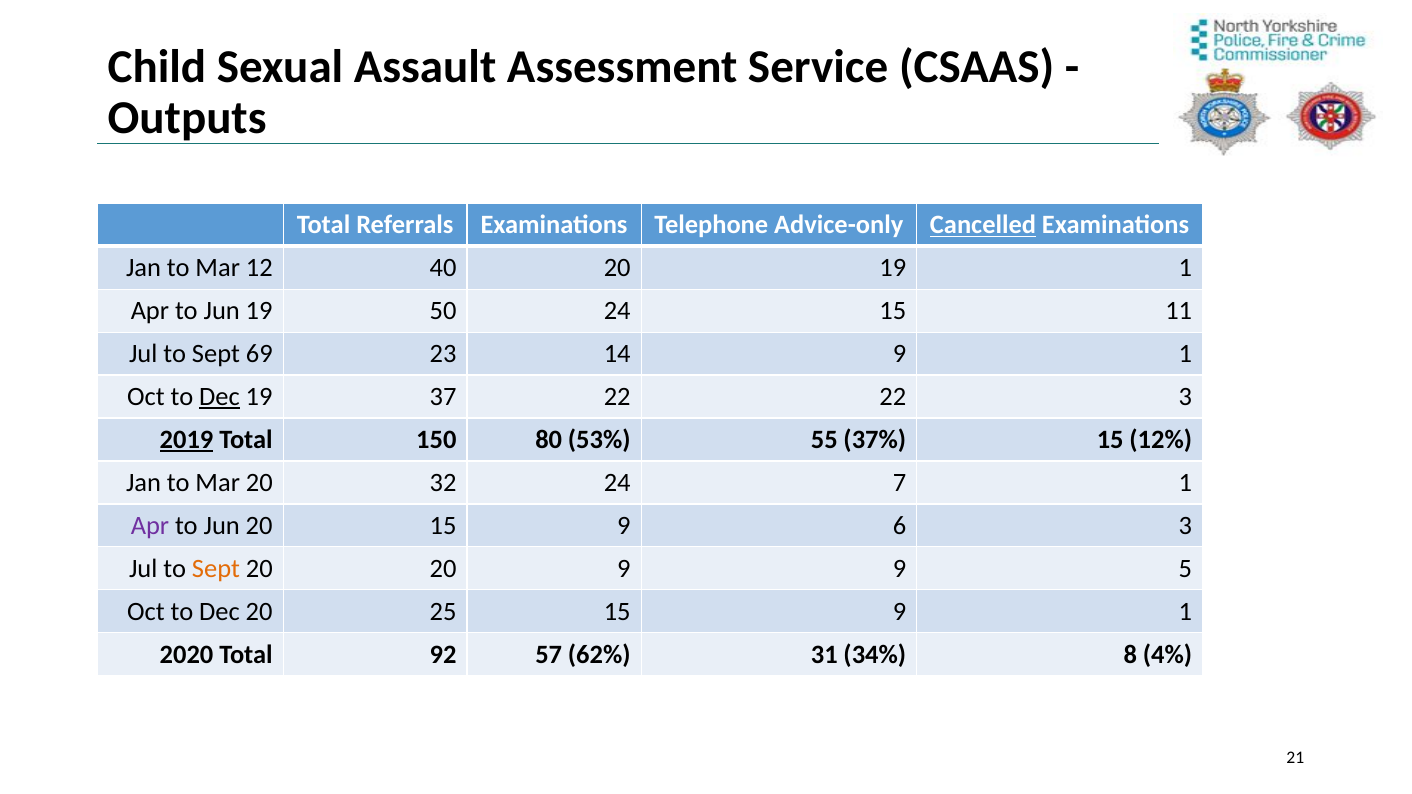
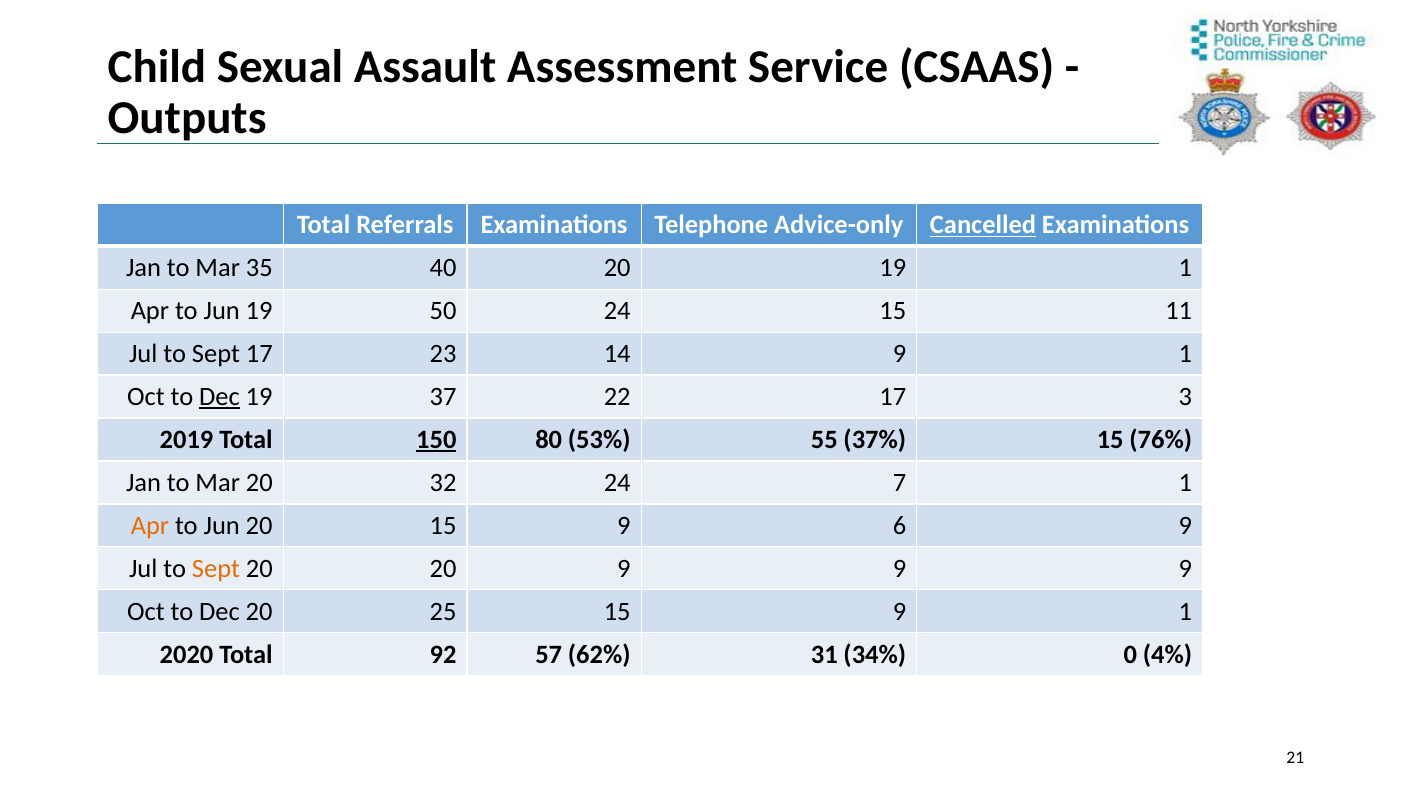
12: 12 -> 35
Sept 69: 69 -> 17
22 22: 22 -> 17
2019 underline: present -> none
150 underline: none -> present
12%: 12% -> 76%
Apr at (150, 526) colour: purple -> orange
6 3: 3 -> 9
9 9 5: 5 -> 9
8: 8 -> 0
